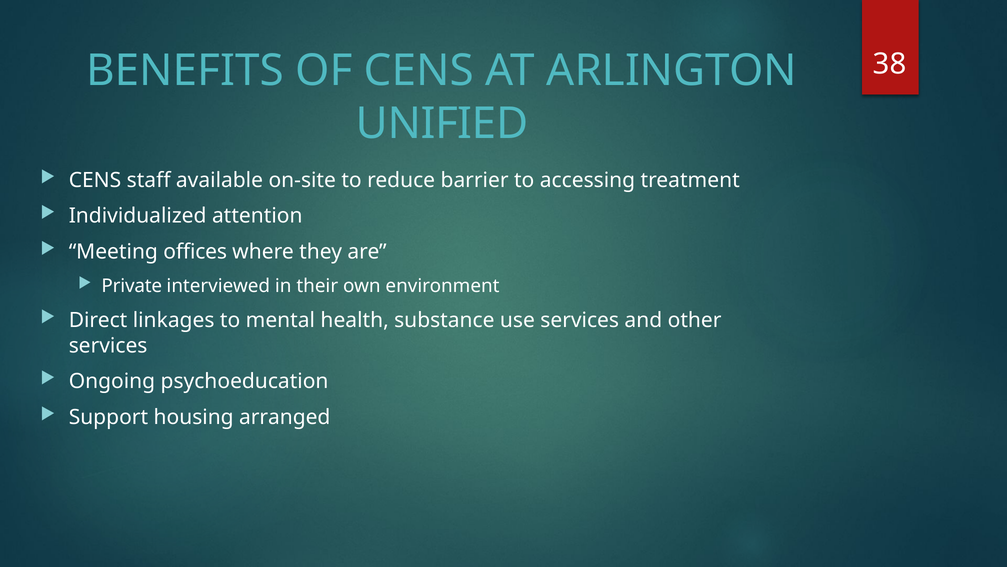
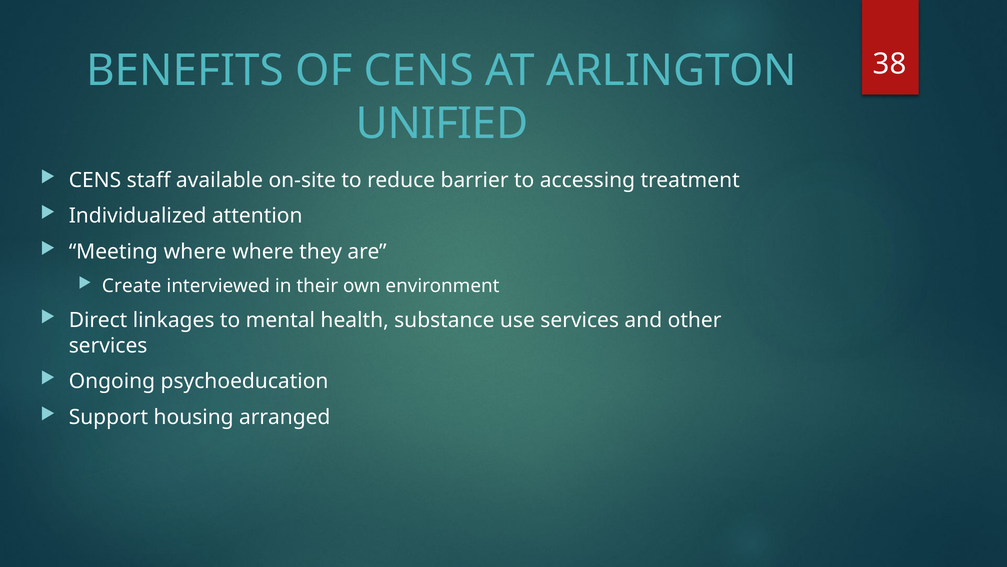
Meeting offices: offices -> where
Private: Private -> Create
